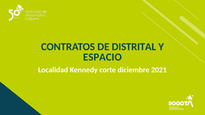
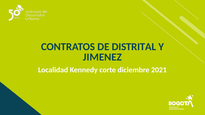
ESPACIO: ESPACIO -> JIMENEZ
